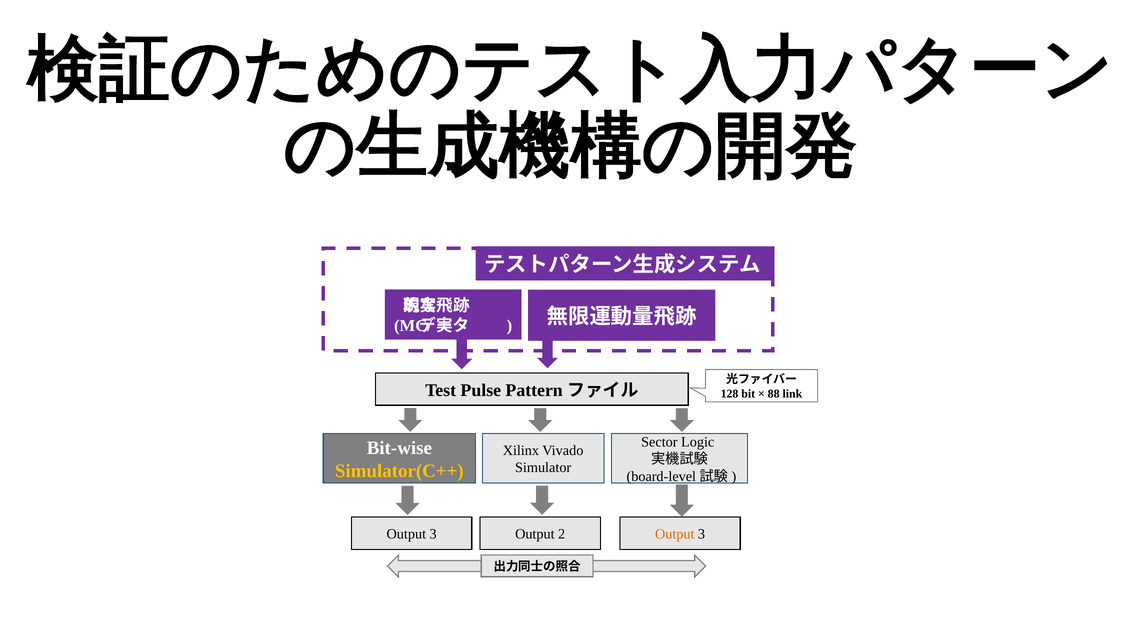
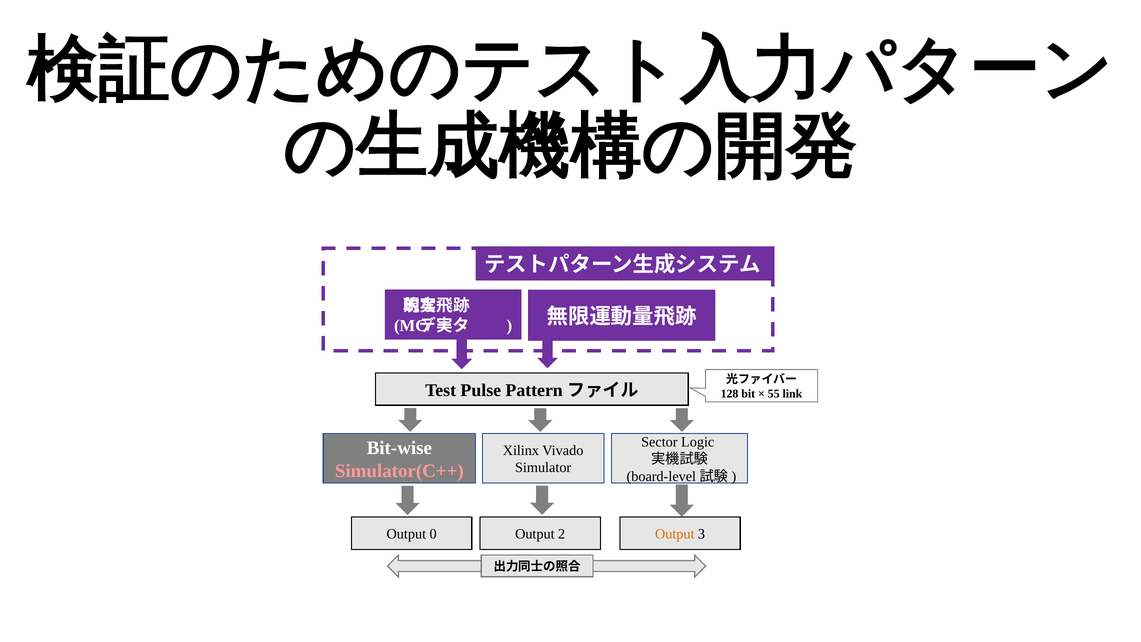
88: 88 -> 55
Simulator(C++ colour: yellow -> pink
3 at (433, 534): 3 -> 0
